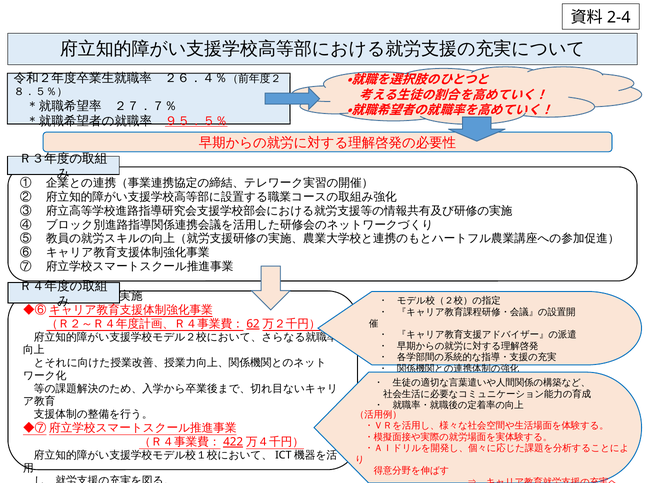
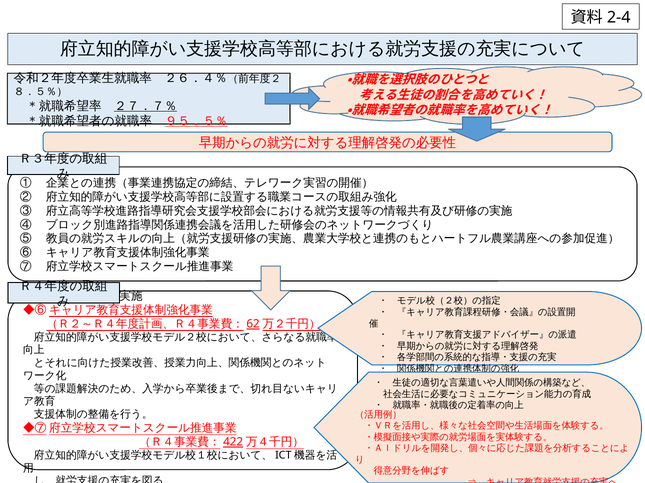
２７．７％ underline: none -> present
